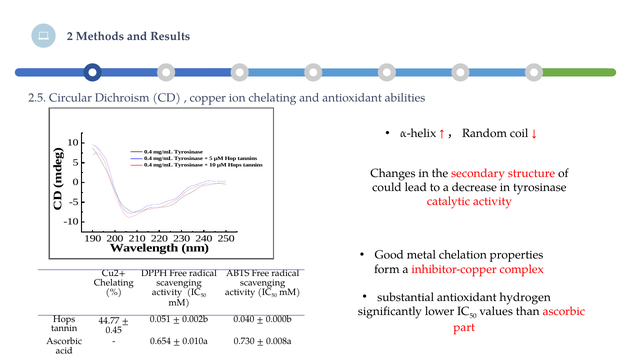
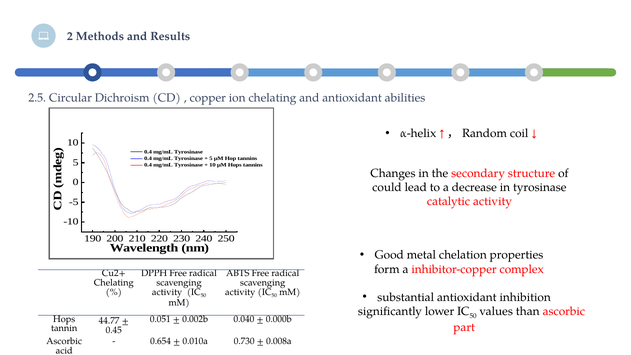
hydrogen: hydrogen -> inhibition
